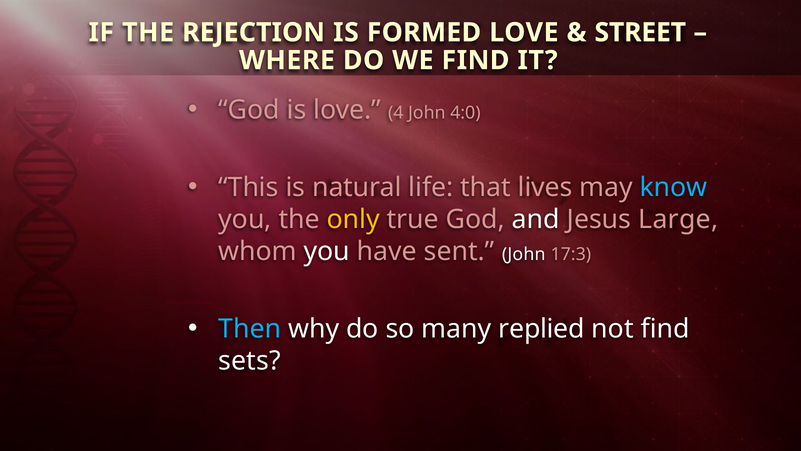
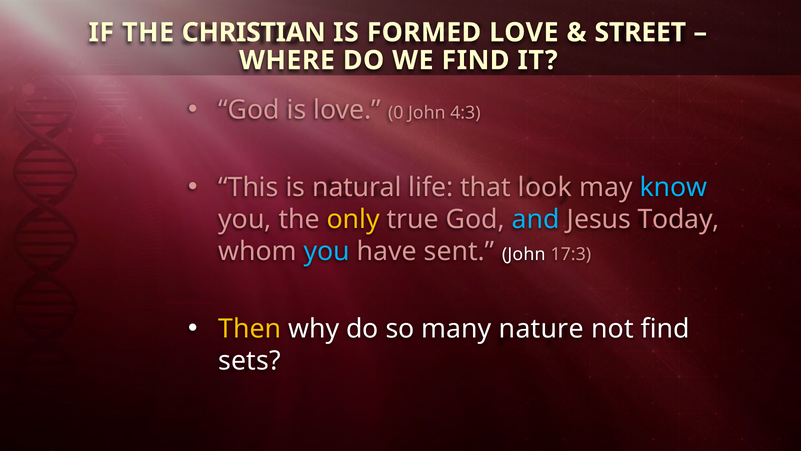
REJECTION: REJECTION -> CHRISTIAN
4: 4 -> 0
4:0: 4:0 -> 4:3
lives: lives -> look
and colour: white -> light blue
Large: Large -> Today
you at (327, 251) colour: white -> light blue
Then colour: light blue -> yellow
replied: replied -> nature
